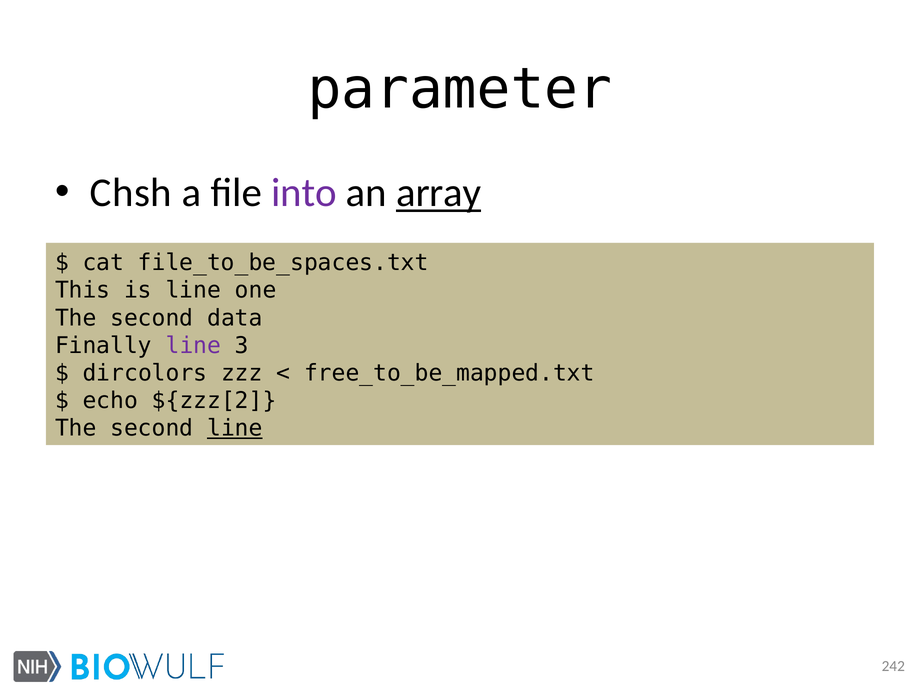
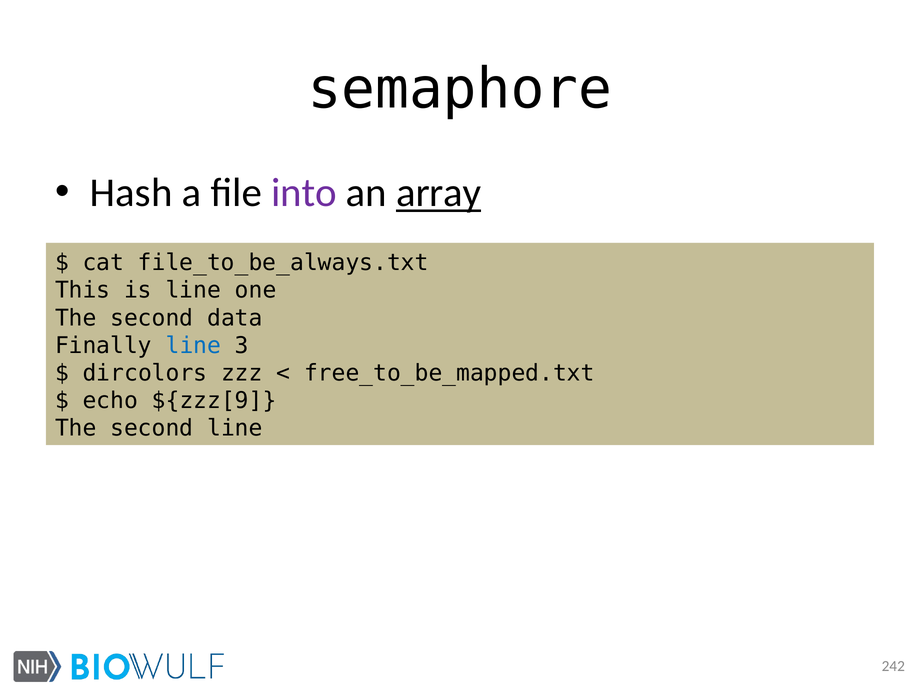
parameter: parameter -> semaphore
Chsh: Chsh -> Hash
file_to_be_spaces.txt: file_to_be_spaces.txt -> file_to_be_always.txt
line at (193, 346) colour: purple -> blue
${zzz[2: ${zzz[2 -> ${zzz[9
line at (235, 428) underline: present -> none
